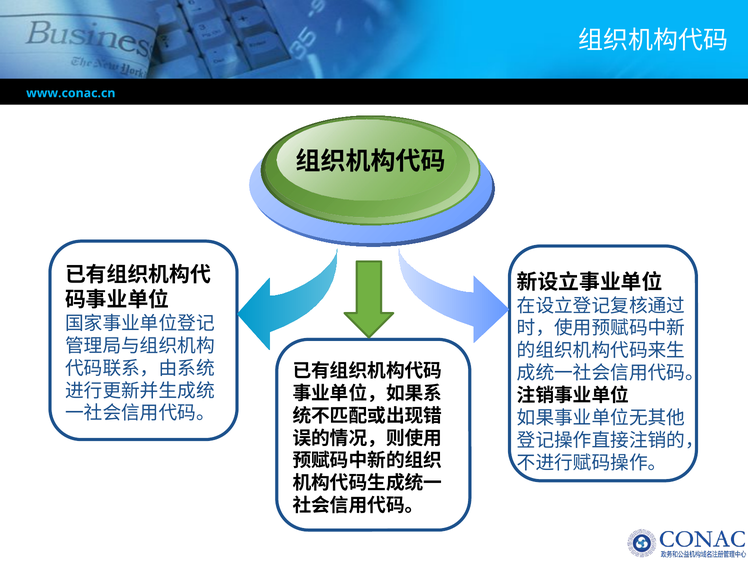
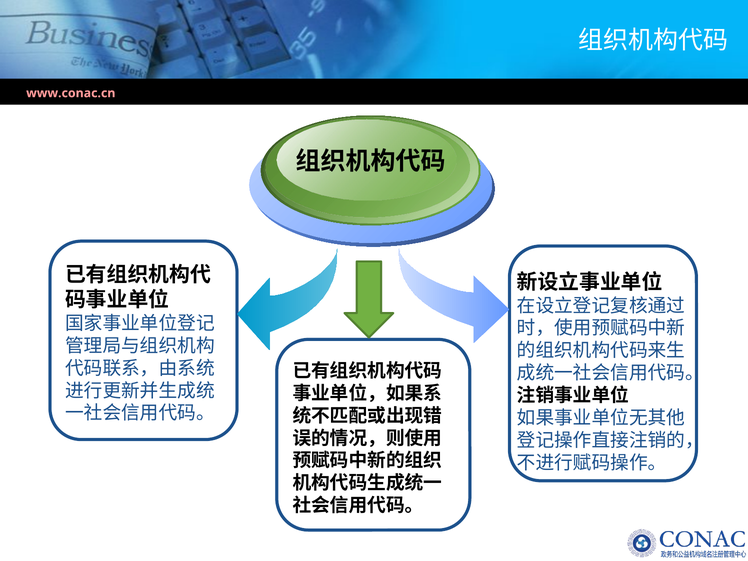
www.conac.cn colour: light blue -> pink
